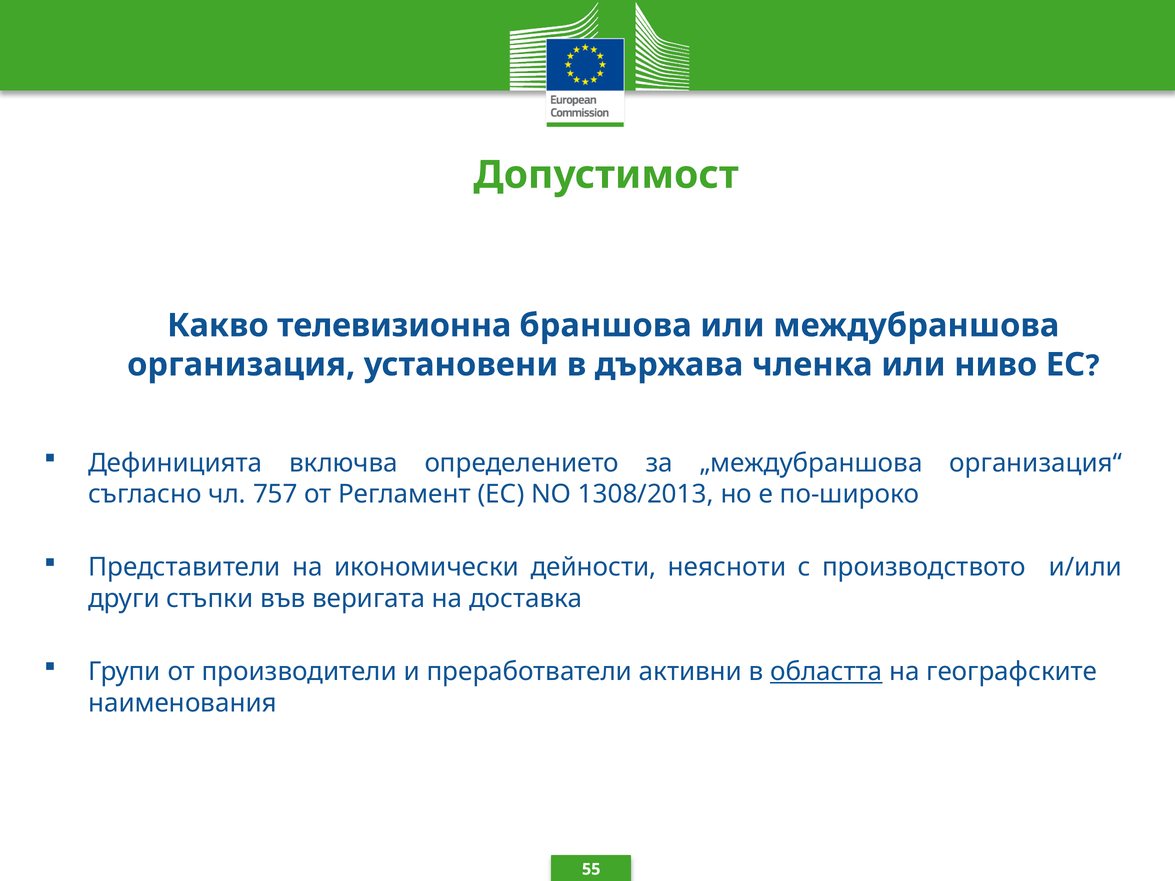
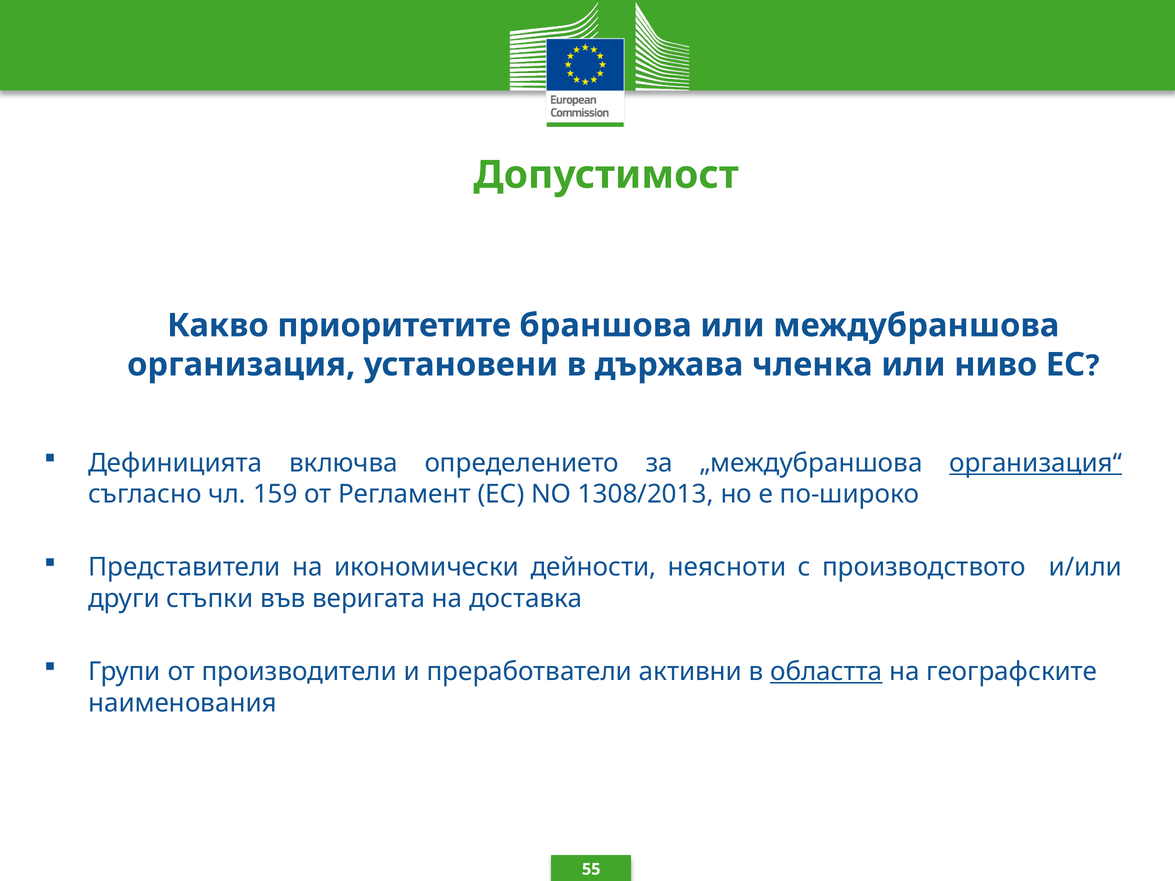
телевизионна: телевизионна -> приоритетите
организация“ underline: none -> present
757: 757 -> 159
